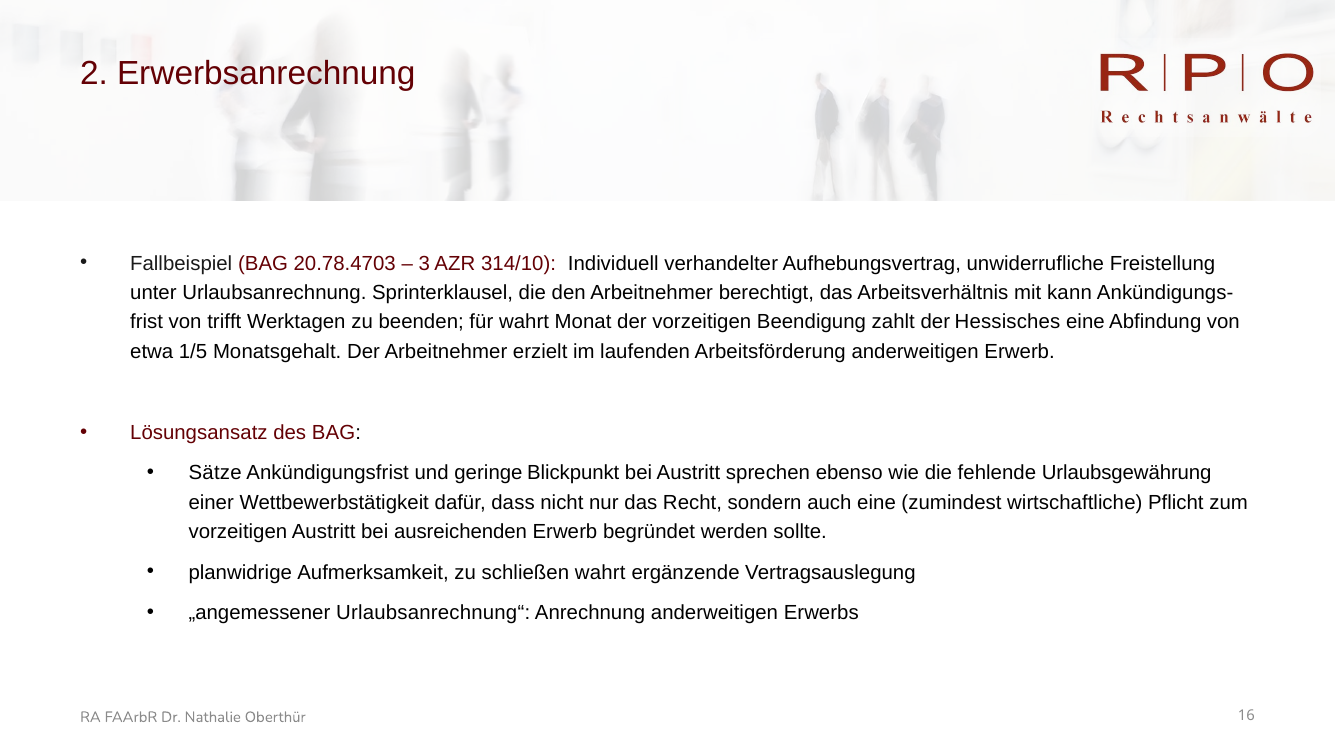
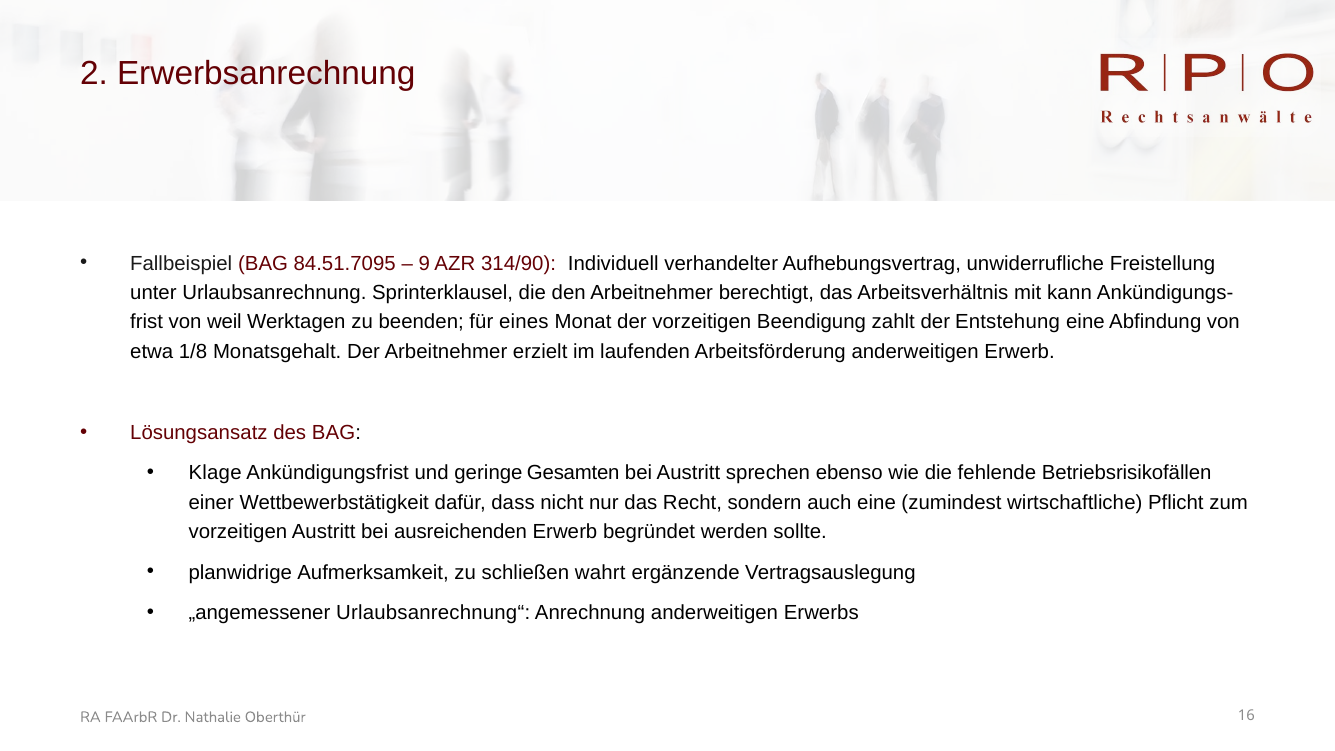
20.78.4703: 20.78.4703 -> 84.51.7095
3: 3 -> 9
314/10: 314/10 -> 314/90
trifft: trifft -> weil
für wahrt: wahrt -> eines
Hessisches: Hessisches -> Entstehung
1/5: 1/5 -> 1/8
Sätze: Sätze -> Klage
Blickpunkt: Blickpunkt -> Gesamten
Urlaubsgewährung: Urlaubsgewährung -> Betriebsrisikofällen
